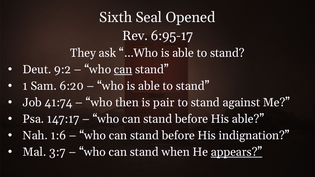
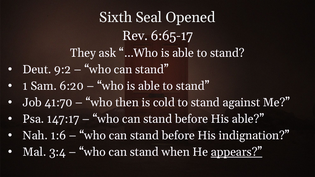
6:95-17: 6:95-17 -> 6:65-17
can at (123, 70) underline: present -> none
41:74: 41:74 -> 41:70
pair: pair -> cold
3:7: 3:7 -> 3:4
